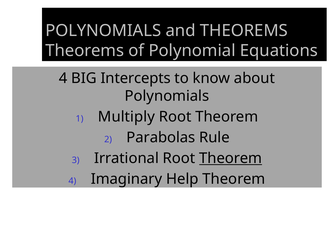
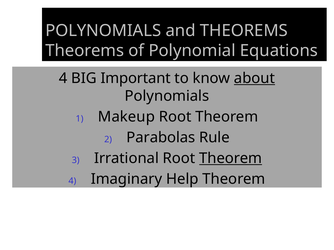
Intercepts: Intercepts -> Important
about underline: none -> present
Multiply: Multiply -> Makeup
